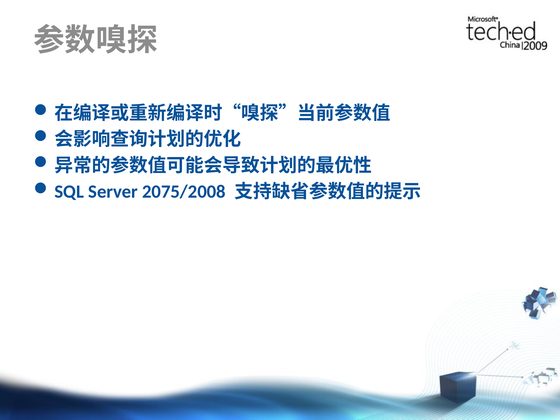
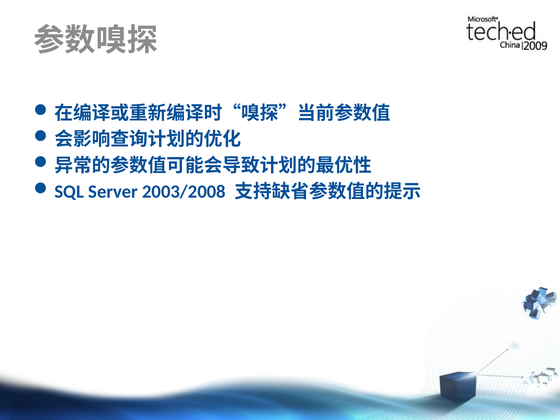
2075/2008: 2075/2008 -> 2003/2008
